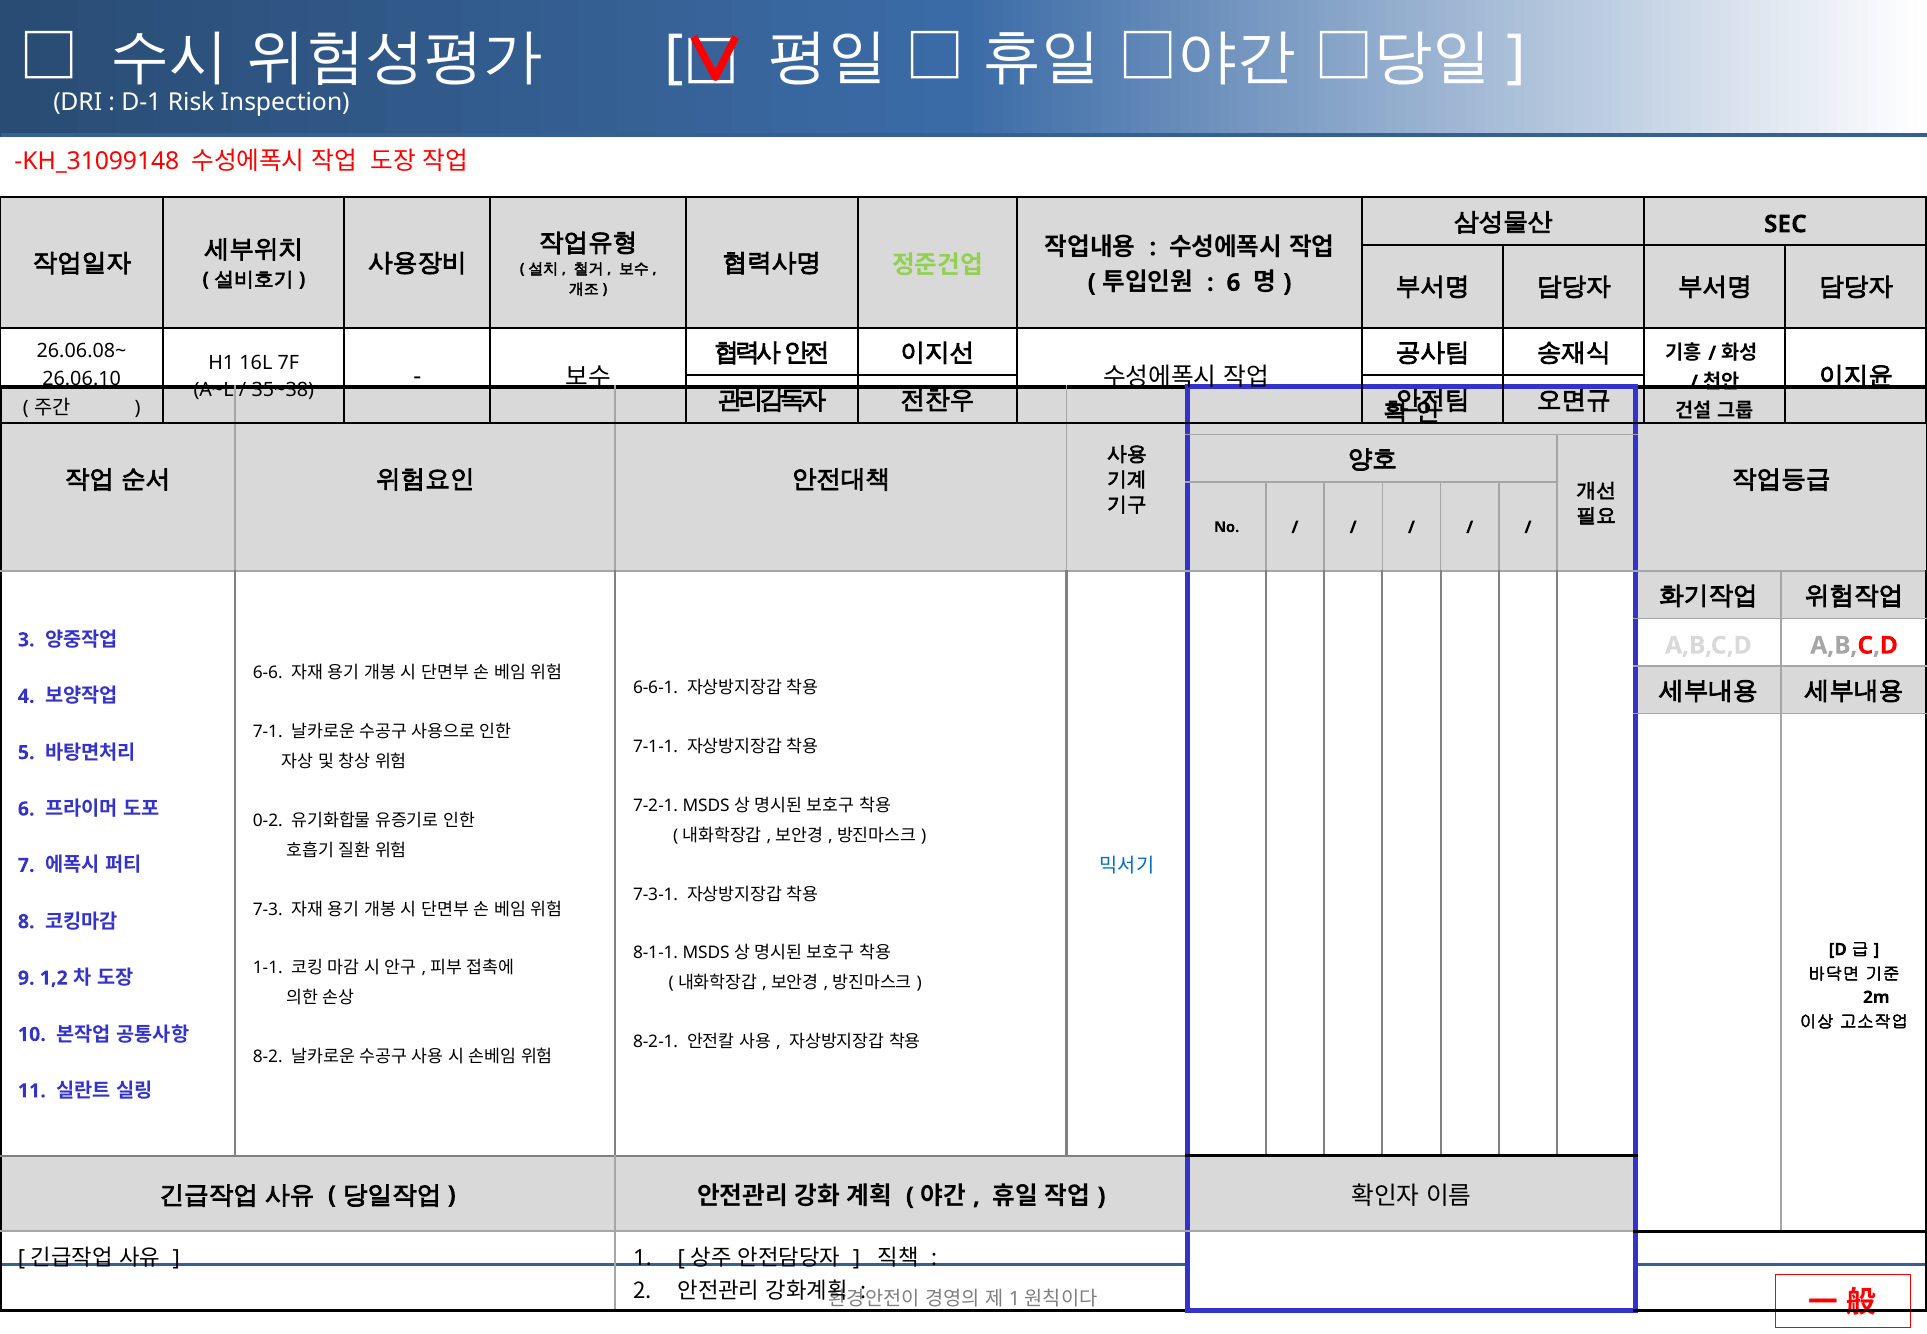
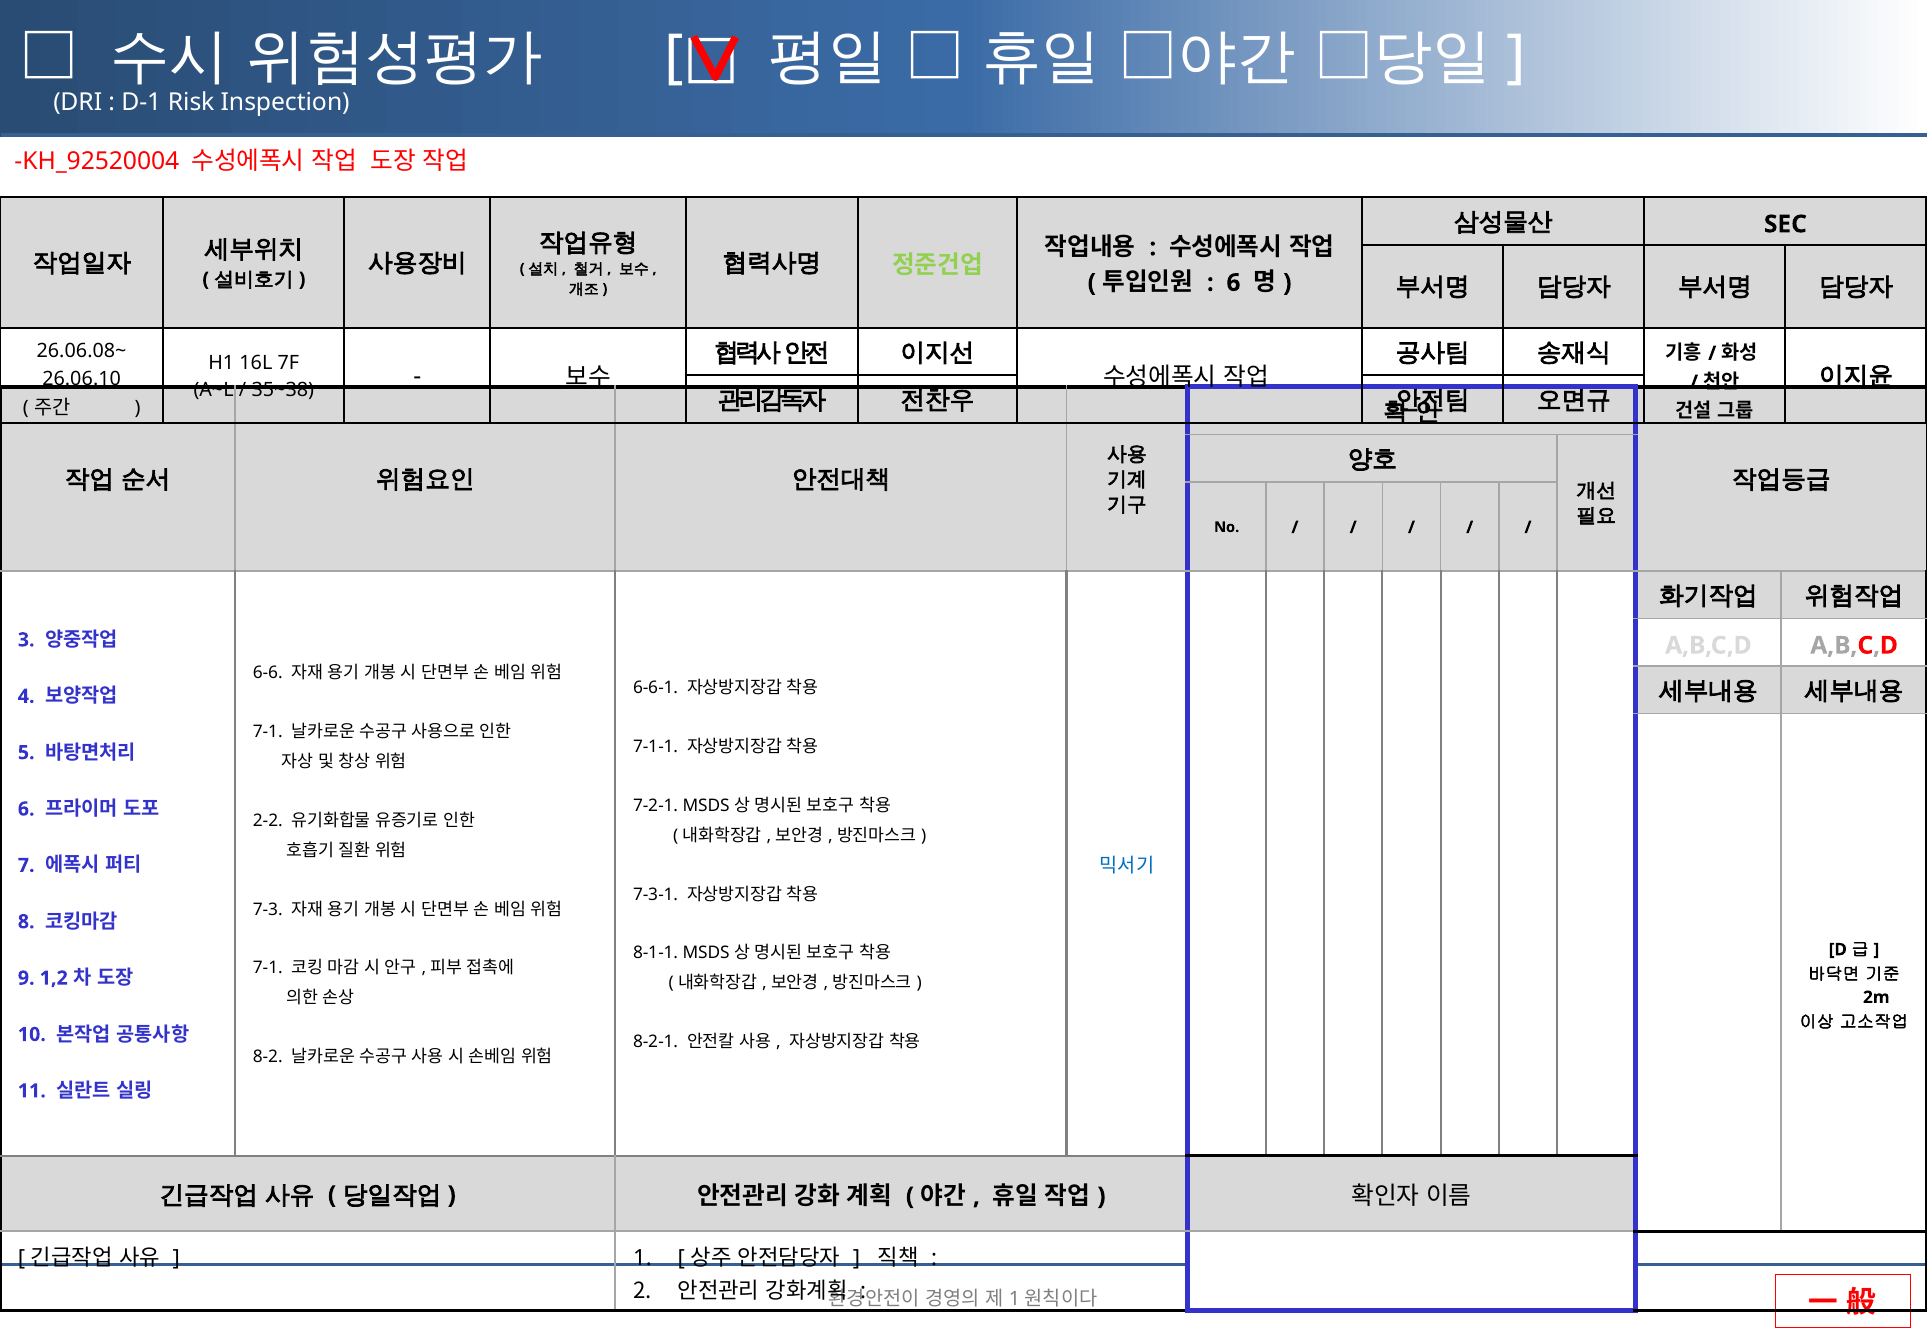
KH_31099148: KH_31099148 -> KH_92520004
0-2: 0-2 -> 2-2
1-1 at (268, 968): 1-1 -> 7-1
